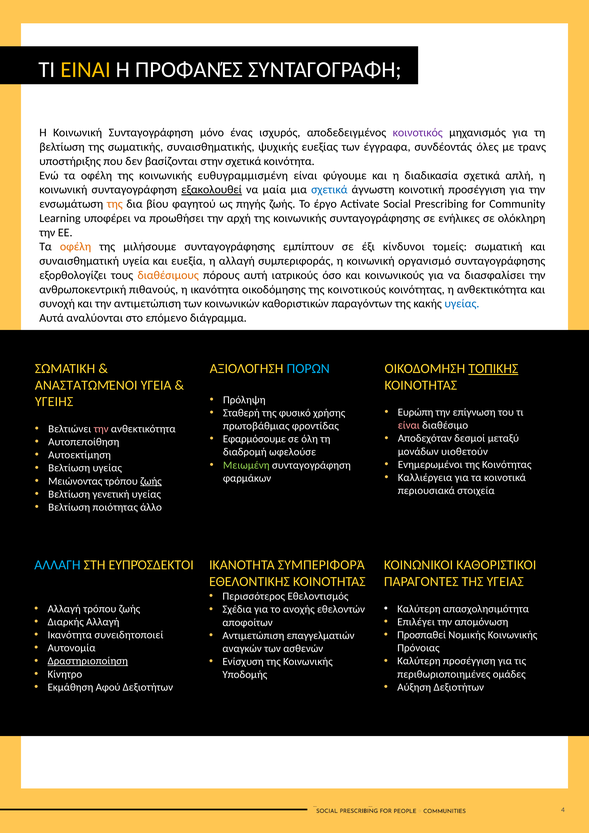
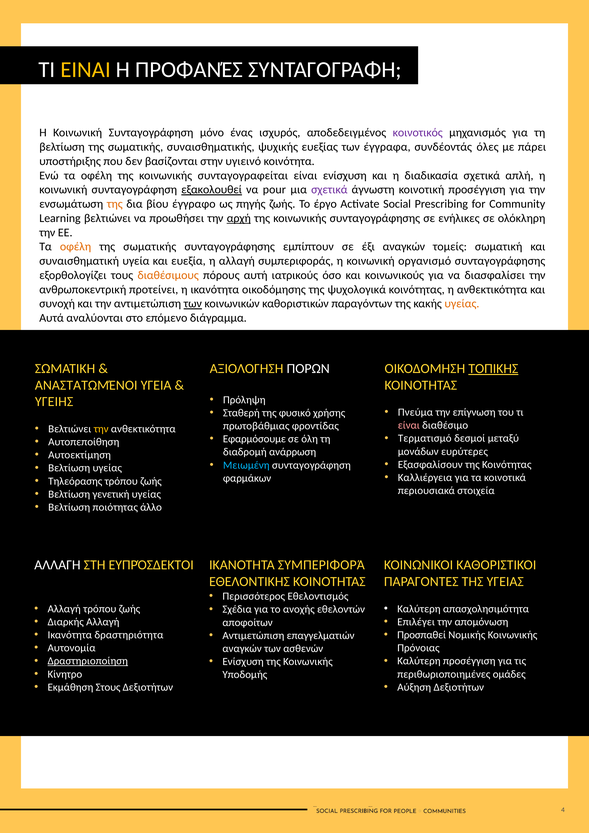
τρανς: τρανς -> πάρει
στην σχετικά: σχετικά -> υγιεινό
ευθυγραμμισμένη: ευθυγραμμισμένη -> συνταγογραφείται
είναι φύγουμε: φύγουμε -> ενίσχυση
μαία: μαία -> pour
σχετικά at (329, 190) colour: blue -> purple
φαγητού: φαγητού -> έγγραφο
Learning υποφέρει: υποφέρει -> βελτιώνει
αρχή underline: none -> present
μιλήσουμε at (150, 247): μιλήσουμε -> σωματικής
έξι κίνδυνοι: κίνδυνοι -> αναγκών
πιθανούς: πιθανούς -> προτείνει
κοινοτικούς: κοινοτικούς -> ψυχολογικά
των at (193, 304) underline: none -> present
υγείας at (462, 304) colour: blue -> orange
ΠΟΡΩΝ colour: light blue -> white
Ευρώπη: Ευρώπη -> Πνεύμα
την at (101, 429) colour: pink -> yellow
Αποδεχόταν: Αποδεχόταν -> Τερματισμό
υιοθετούν: υιοθετούν -> ευρύτερες
ωφελούσε: ωφελούσε -> ανάρρωση
Ενημερωμένοι: Ενημερωμένοι -> Εξασφαλίσουν
Μειωμένη colour: light green -> light blue
Μειώνοντας: Μειώνοντας -> Τηλεόρασης
ζωής at (151, 481) underline: present -> none
ΑΛΛΑΓΗ colour: light blue -> white
συνειδητοποιεί: συνειδητοποιεί -> δραστηριότητα
Αφού: Αφού -> Στους
